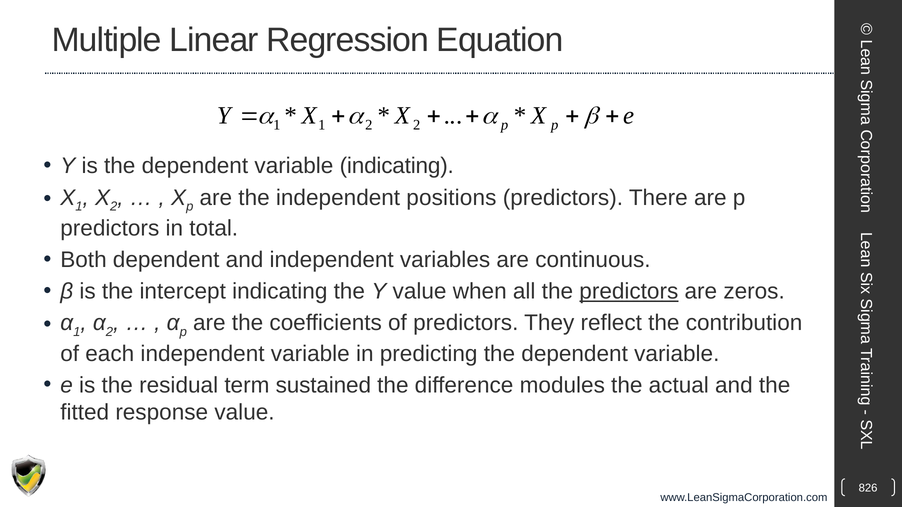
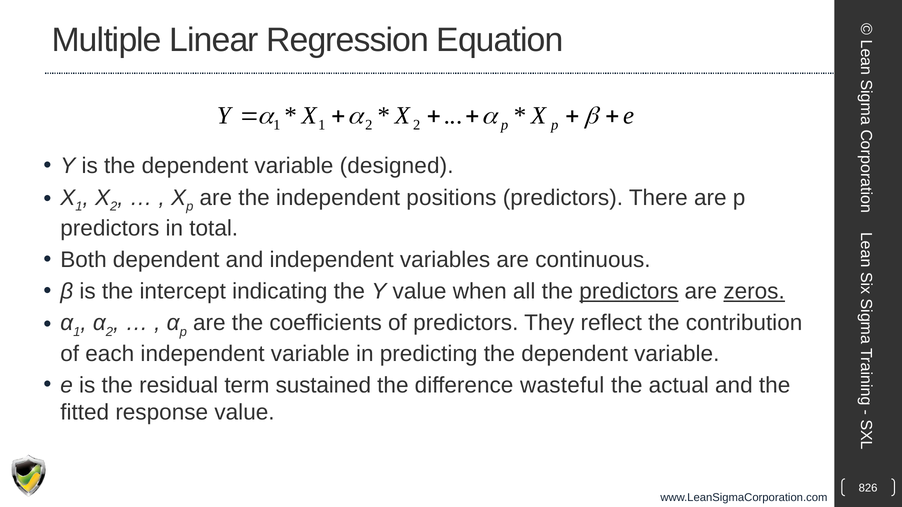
variable indicating: indicating -> designed
zeros underline: none -> present
modules: modules -> wasteful
